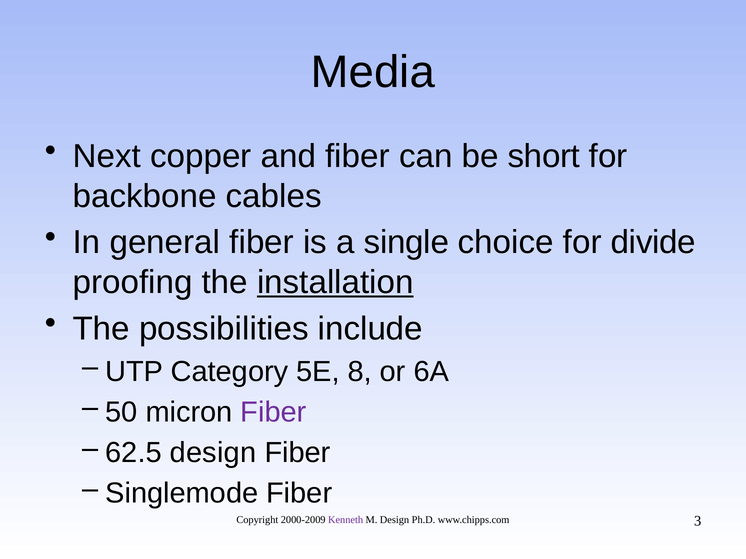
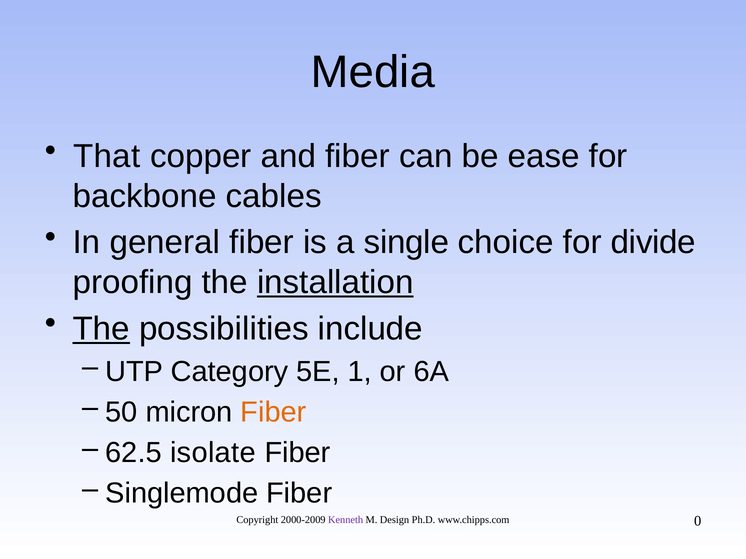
Next: Next -> That
short: short -> ease
The at (101, 329) underline: none -> present
8: 8 -> 1
Fiber at (273, 412) colour: purple -> orange
design at (213, 453): design -> isolate
3: 3 -> 0
